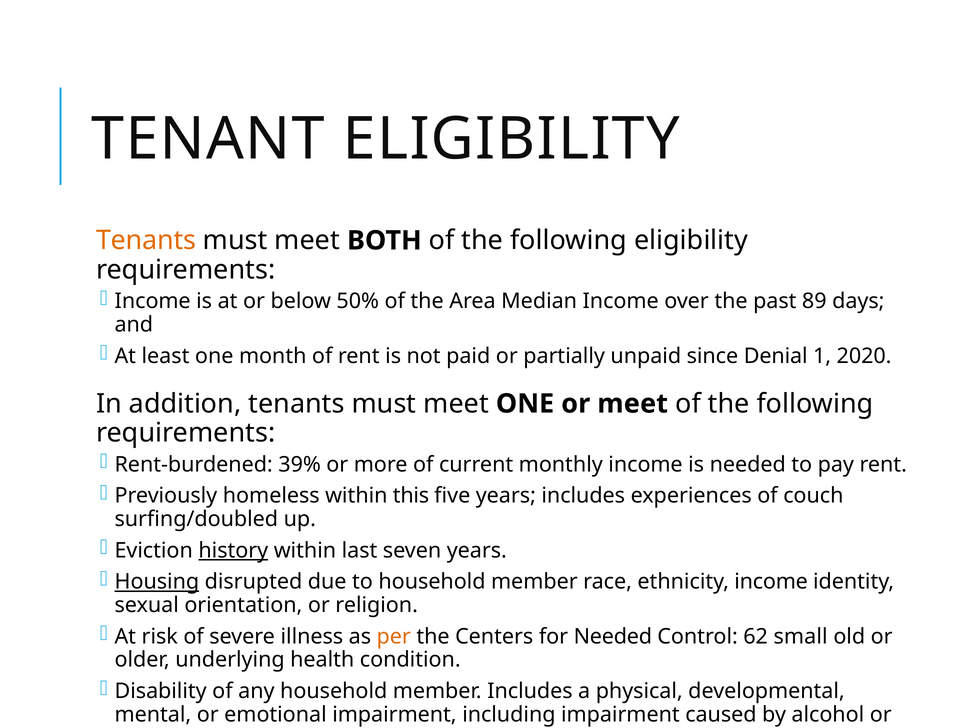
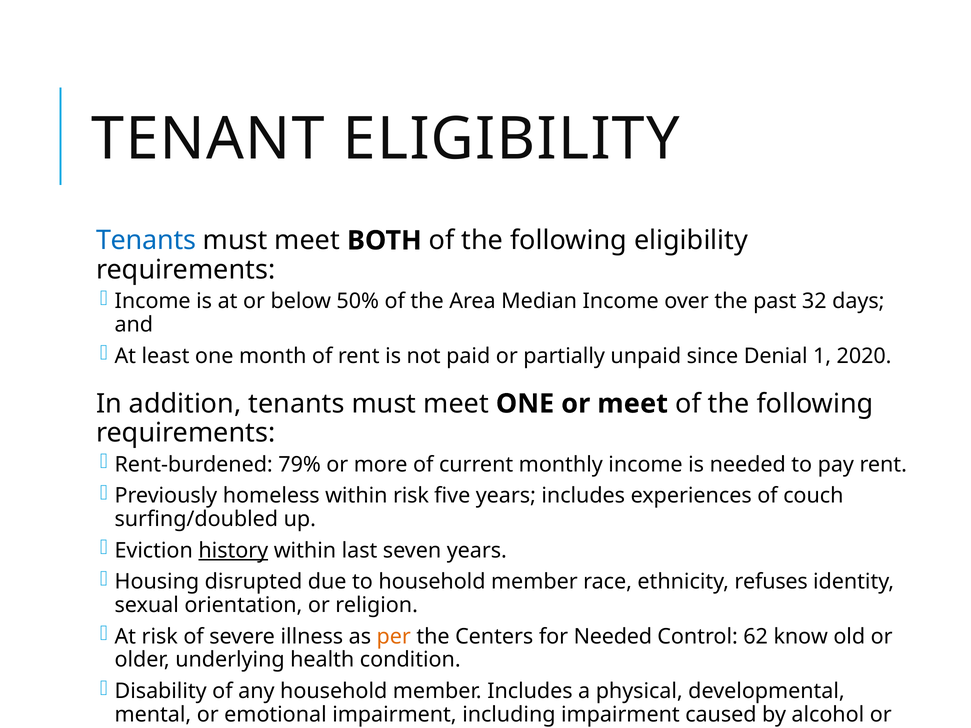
Tenants at (146, 241) colour: orange -> blue
89: 89 -> 32
39%: 39% -> 79%
within this: this -> risk
Housing underline: present -> none
ethnicity income: income -> refuses
small: small -> know
